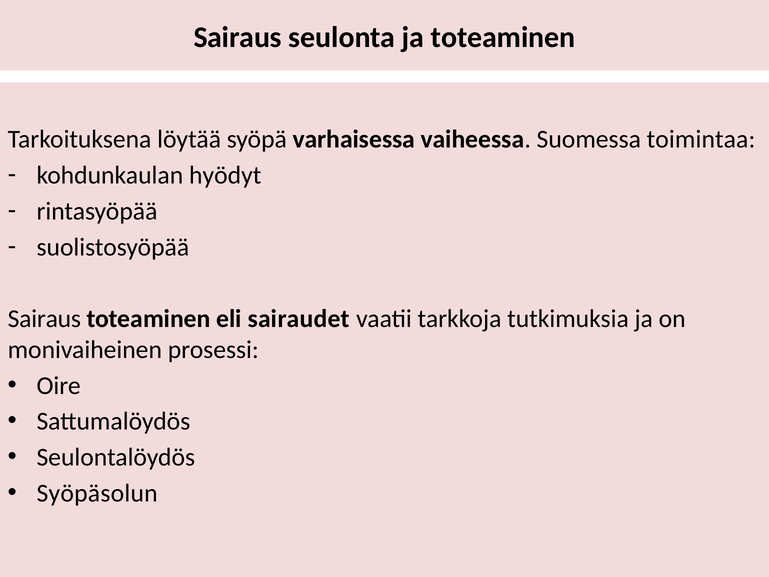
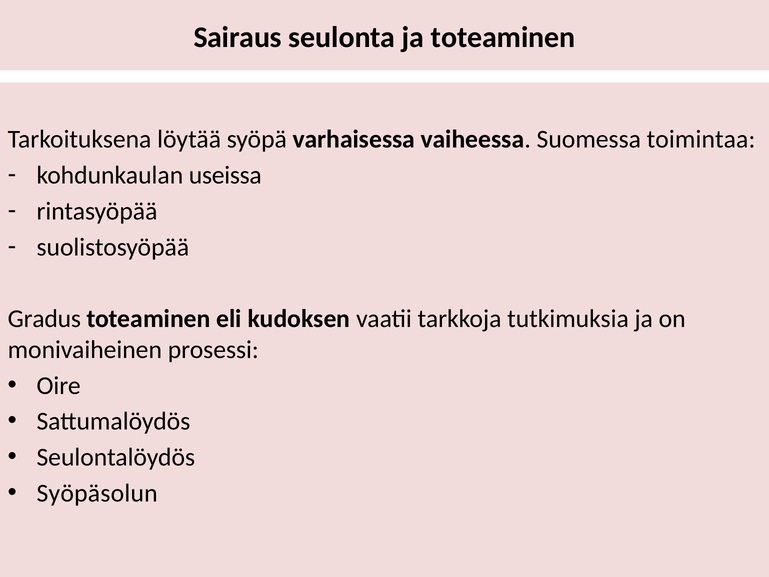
hyödyt: hyödyt -> useissa
Sairaus at (44, 319): Sairaus -> Gradus
sairaudet: sairaudet -> kudoksen
